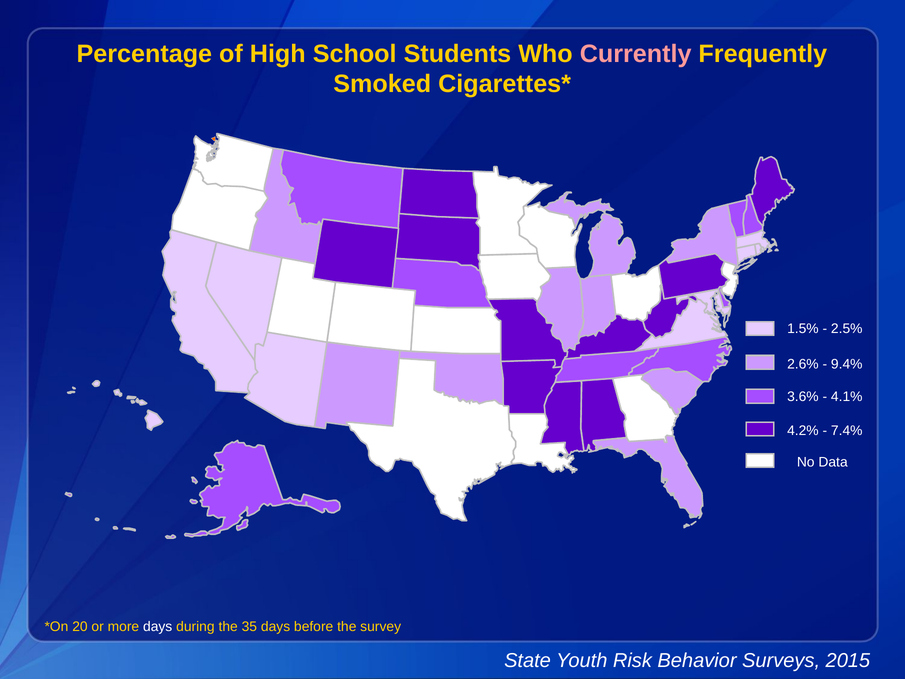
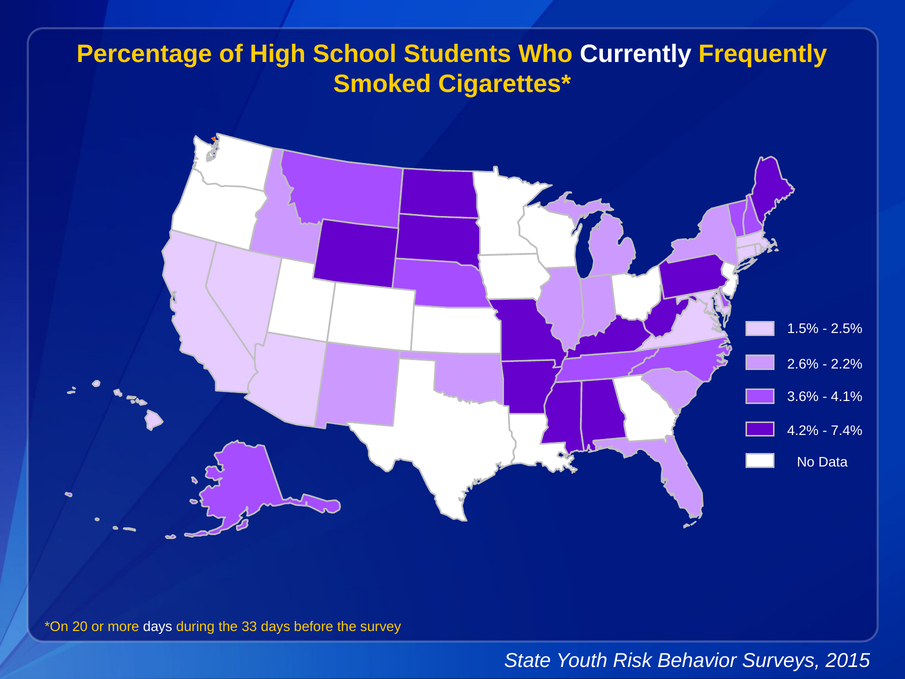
Currently colour: pink -> white
9.4%: 9.4% -> 2.2%
35: 35 -> 33
